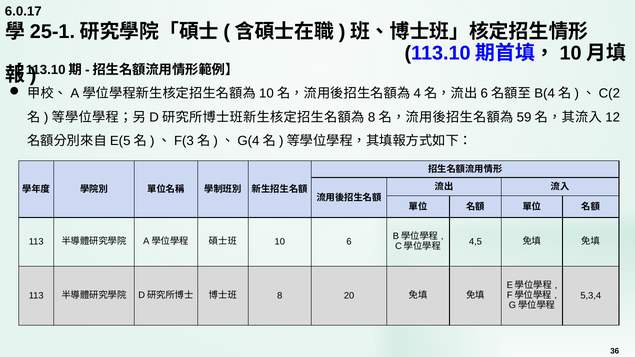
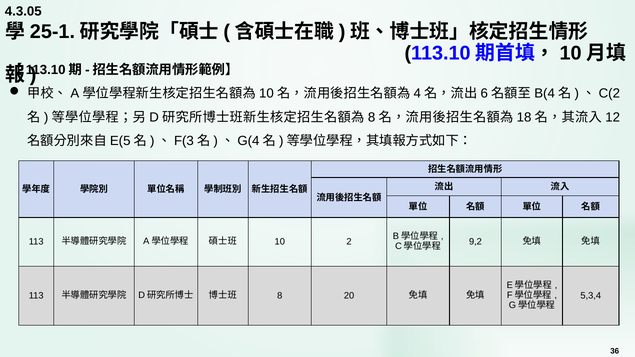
6.0.17: 6.0.17 -> 4.3.05
59: 59 -> 18
6: 6 -> 2
4,5: 4,5 -> 9,2
